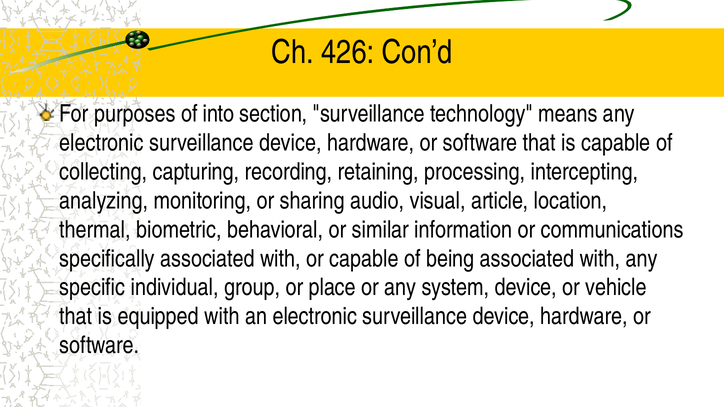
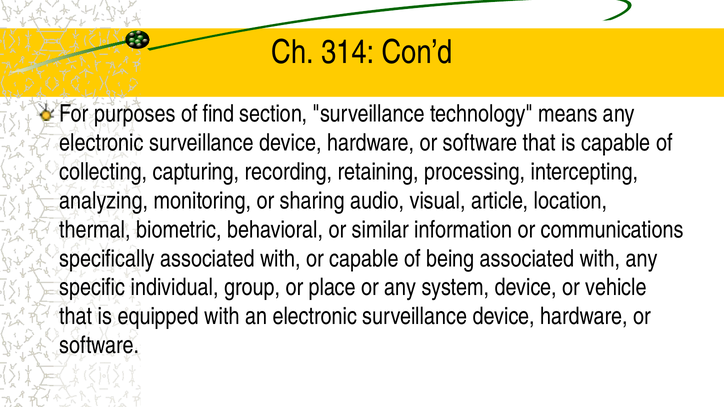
426: 426 -> 314
into: into -> find
